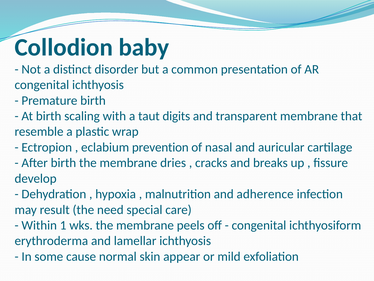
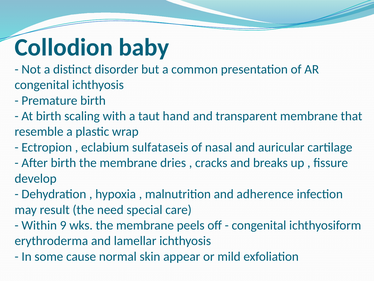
digits: digits -> hand
prevention: prevention -> sulfataseis
1: 1 -> 9
